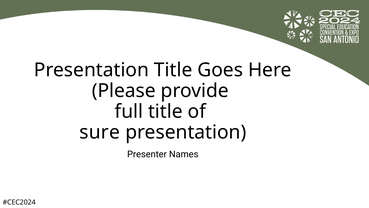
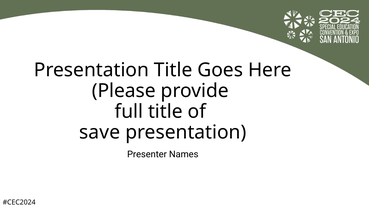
sure: sure -> save
